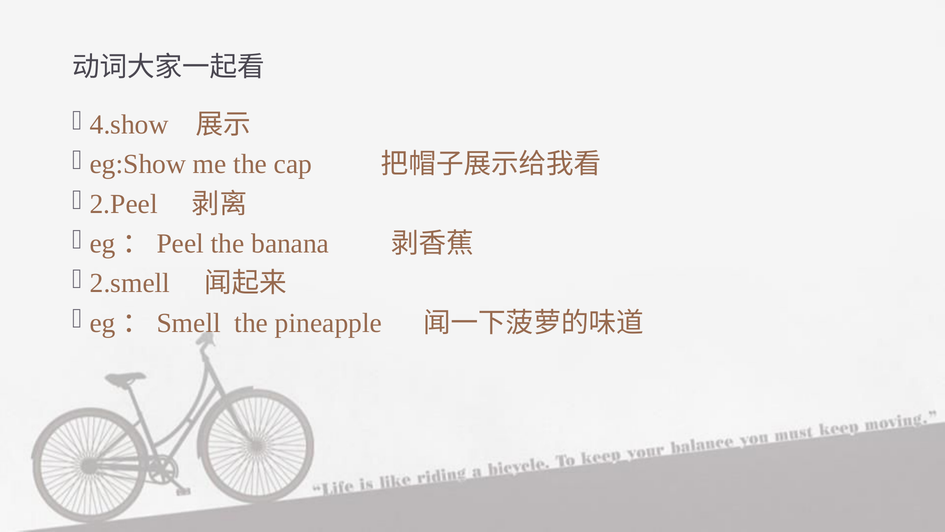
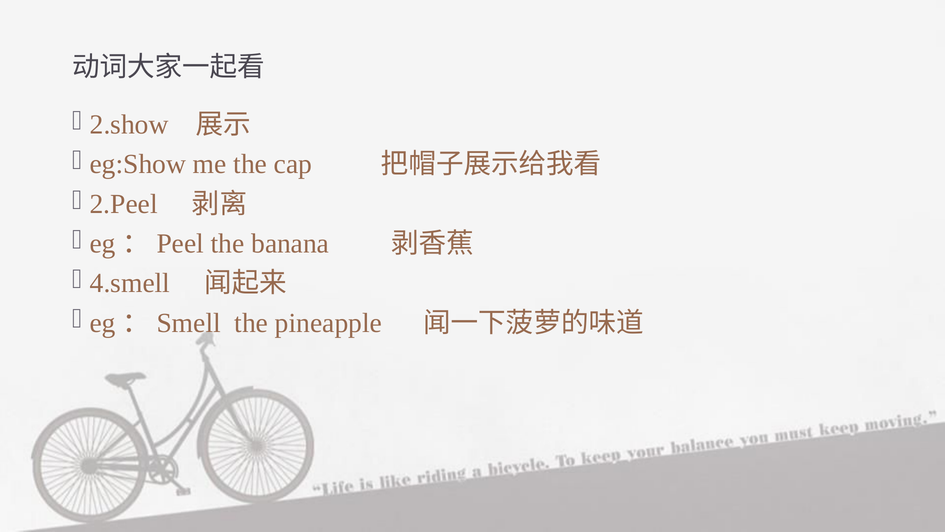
4.show: 4.show -> 2.show
2.smell: 2.smell -> 4.smell
